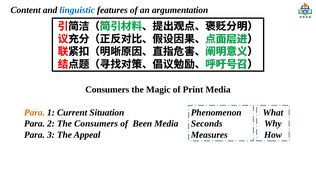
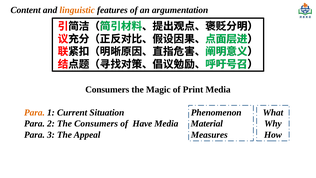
linguistic colour: blue -> orange
Been: Been -> Have
Seconds: Seconds -> Material
